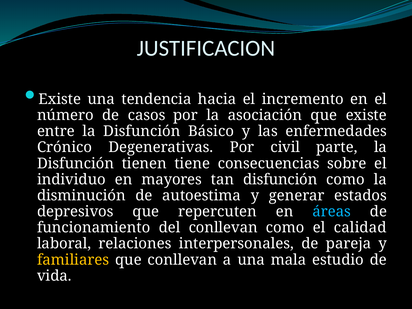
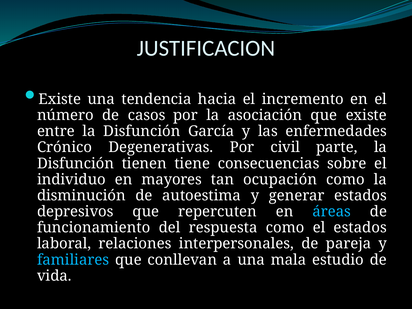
Básico: Básico -> García
tan disfunción: disfunción -> ocupación
del conllevan: conllevan -> respuesta
el calidad: calidad -> estados
familiares colour: yellow -> light blue
